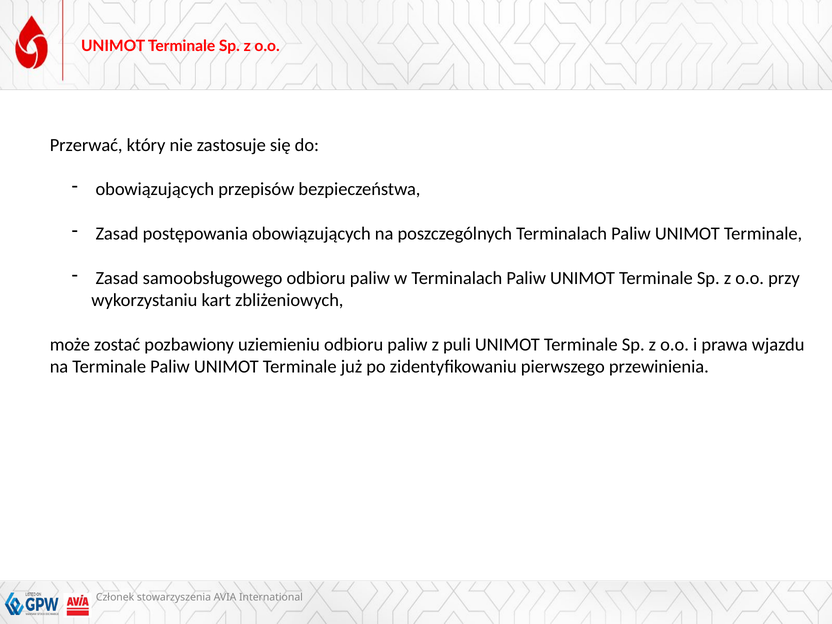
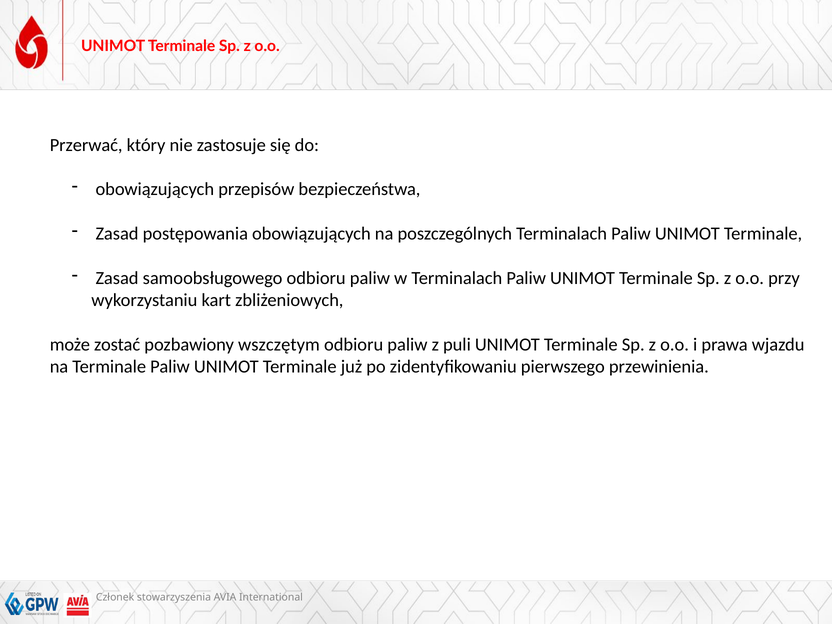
uziemieniu: uziemieniu -> wszczętym
